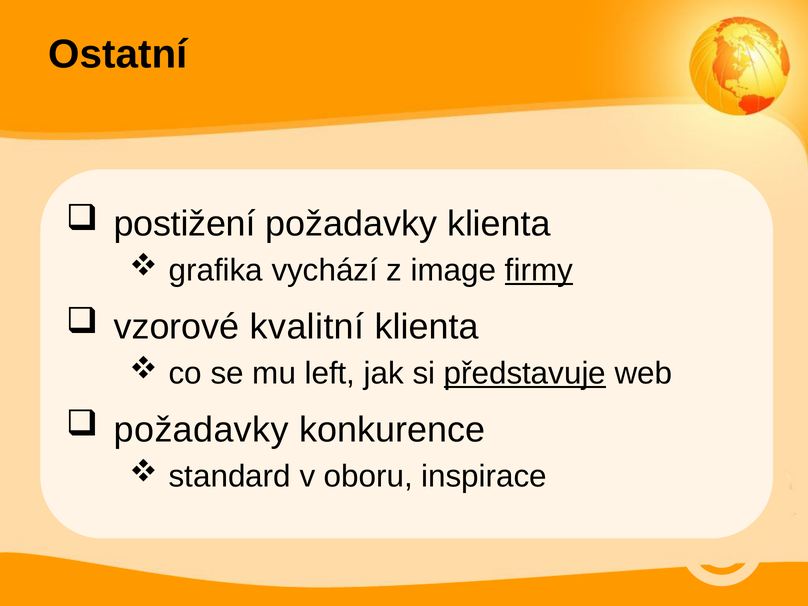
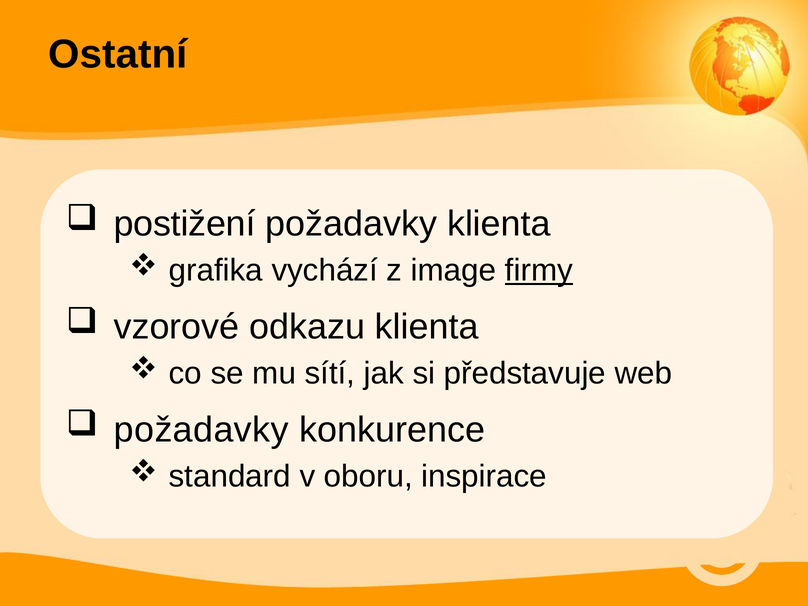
kvalitní: kvalitní -> odkazu
left: left -> sítí
představuje underline: present -> none
